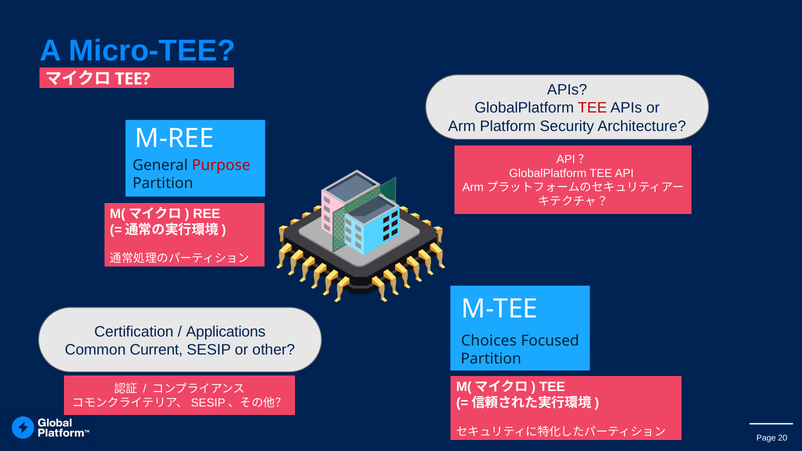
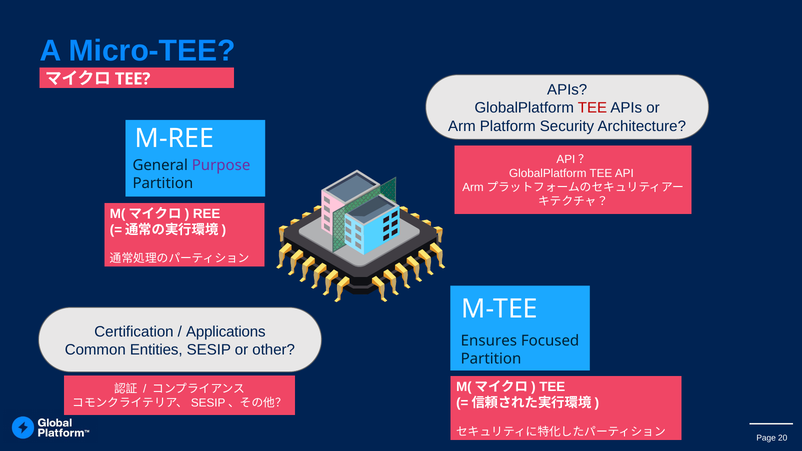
Purpose colour: red -> purple
Choices: Choices -> Ensures
Current: Current -> Entities
